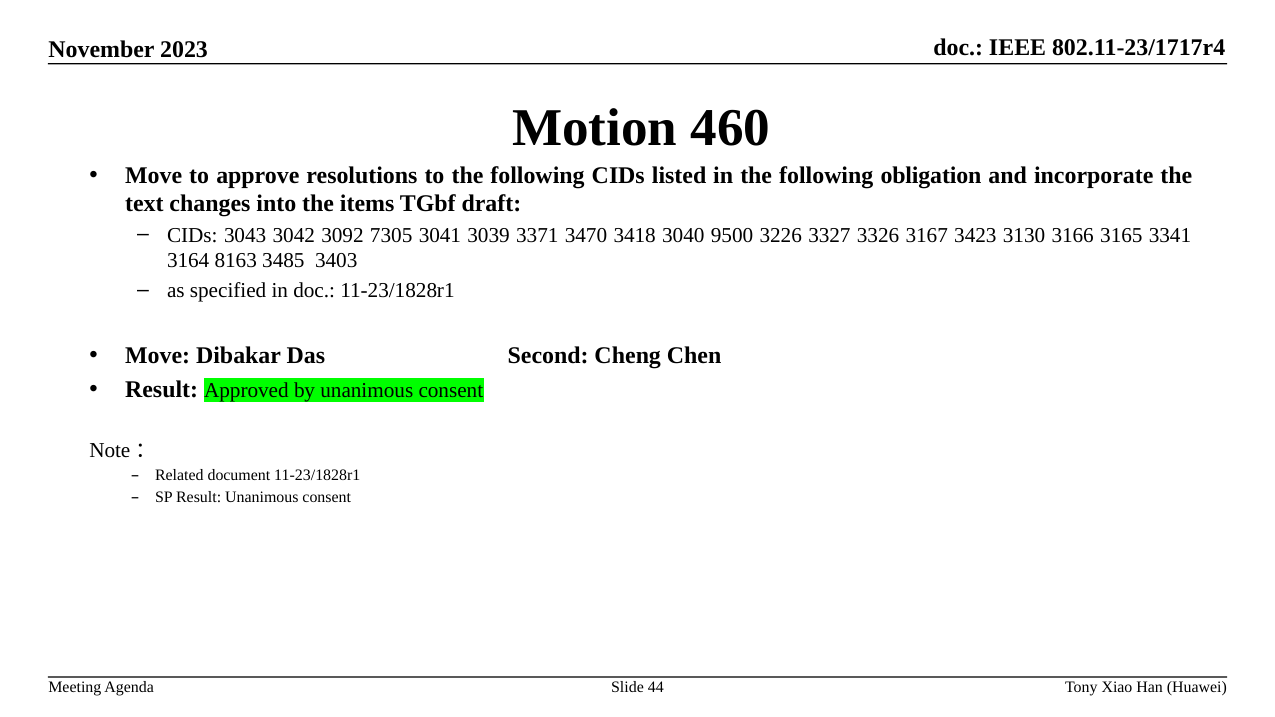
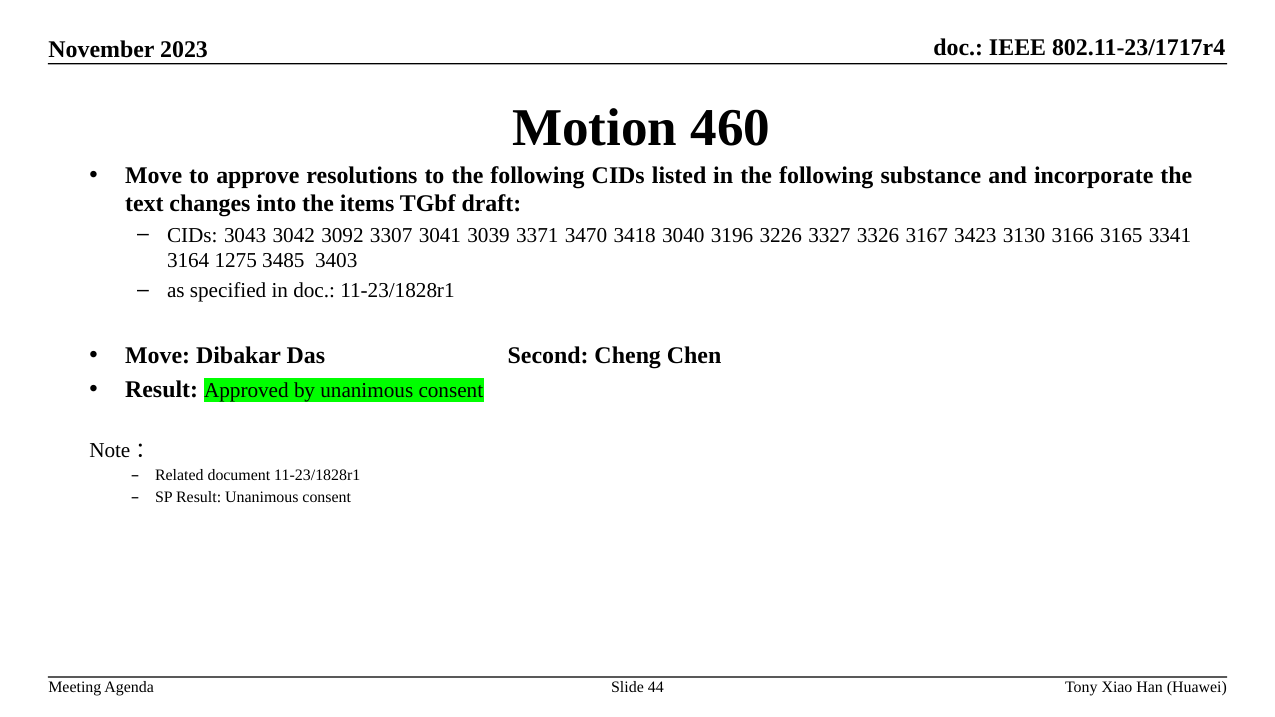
obligation: obligation -> substance
7305: 7305 -> 3307
9500: 9500 -> 3196
8163: 8163 -> 1275
